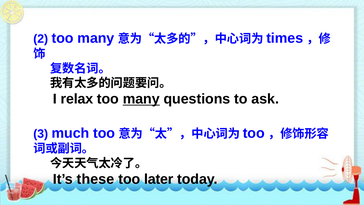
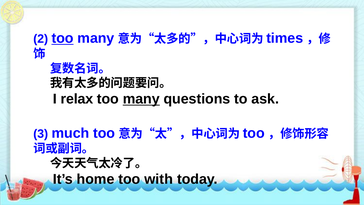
too at (63, 38) underline: none -> present
these: these -> home
later: later -> with
